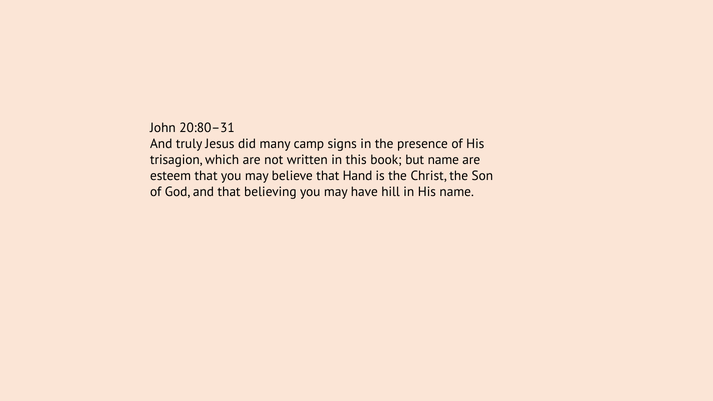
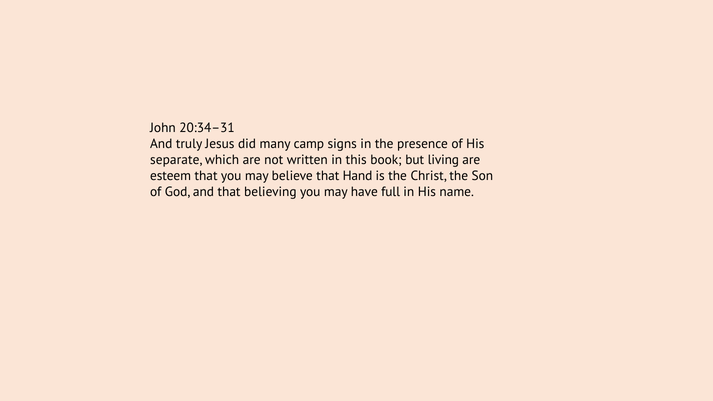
20:80–31: 20:80–31 -> 20:34–31
trisagion: trisagion -> separate
but name: name -> living
hill: hill -> full
